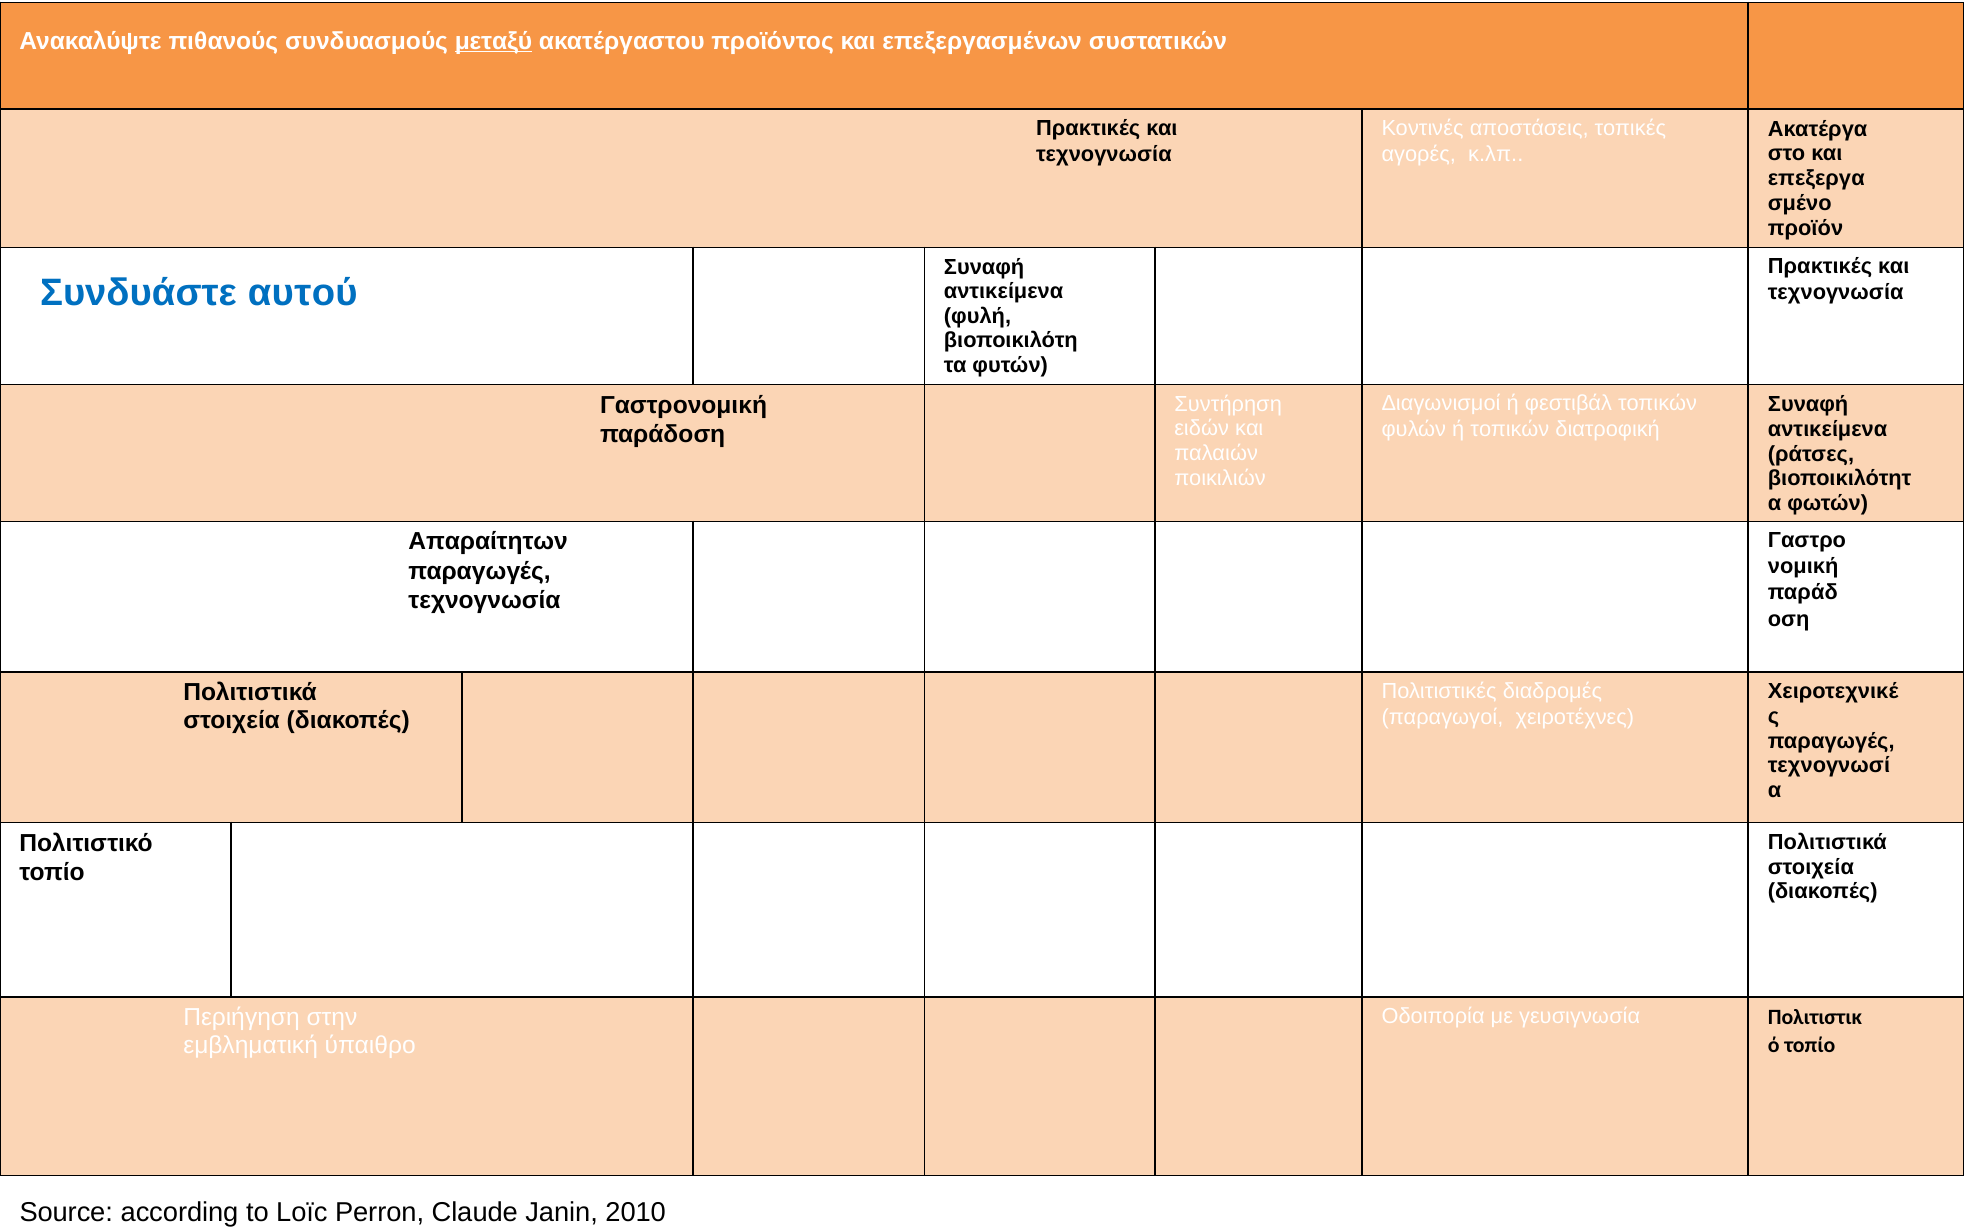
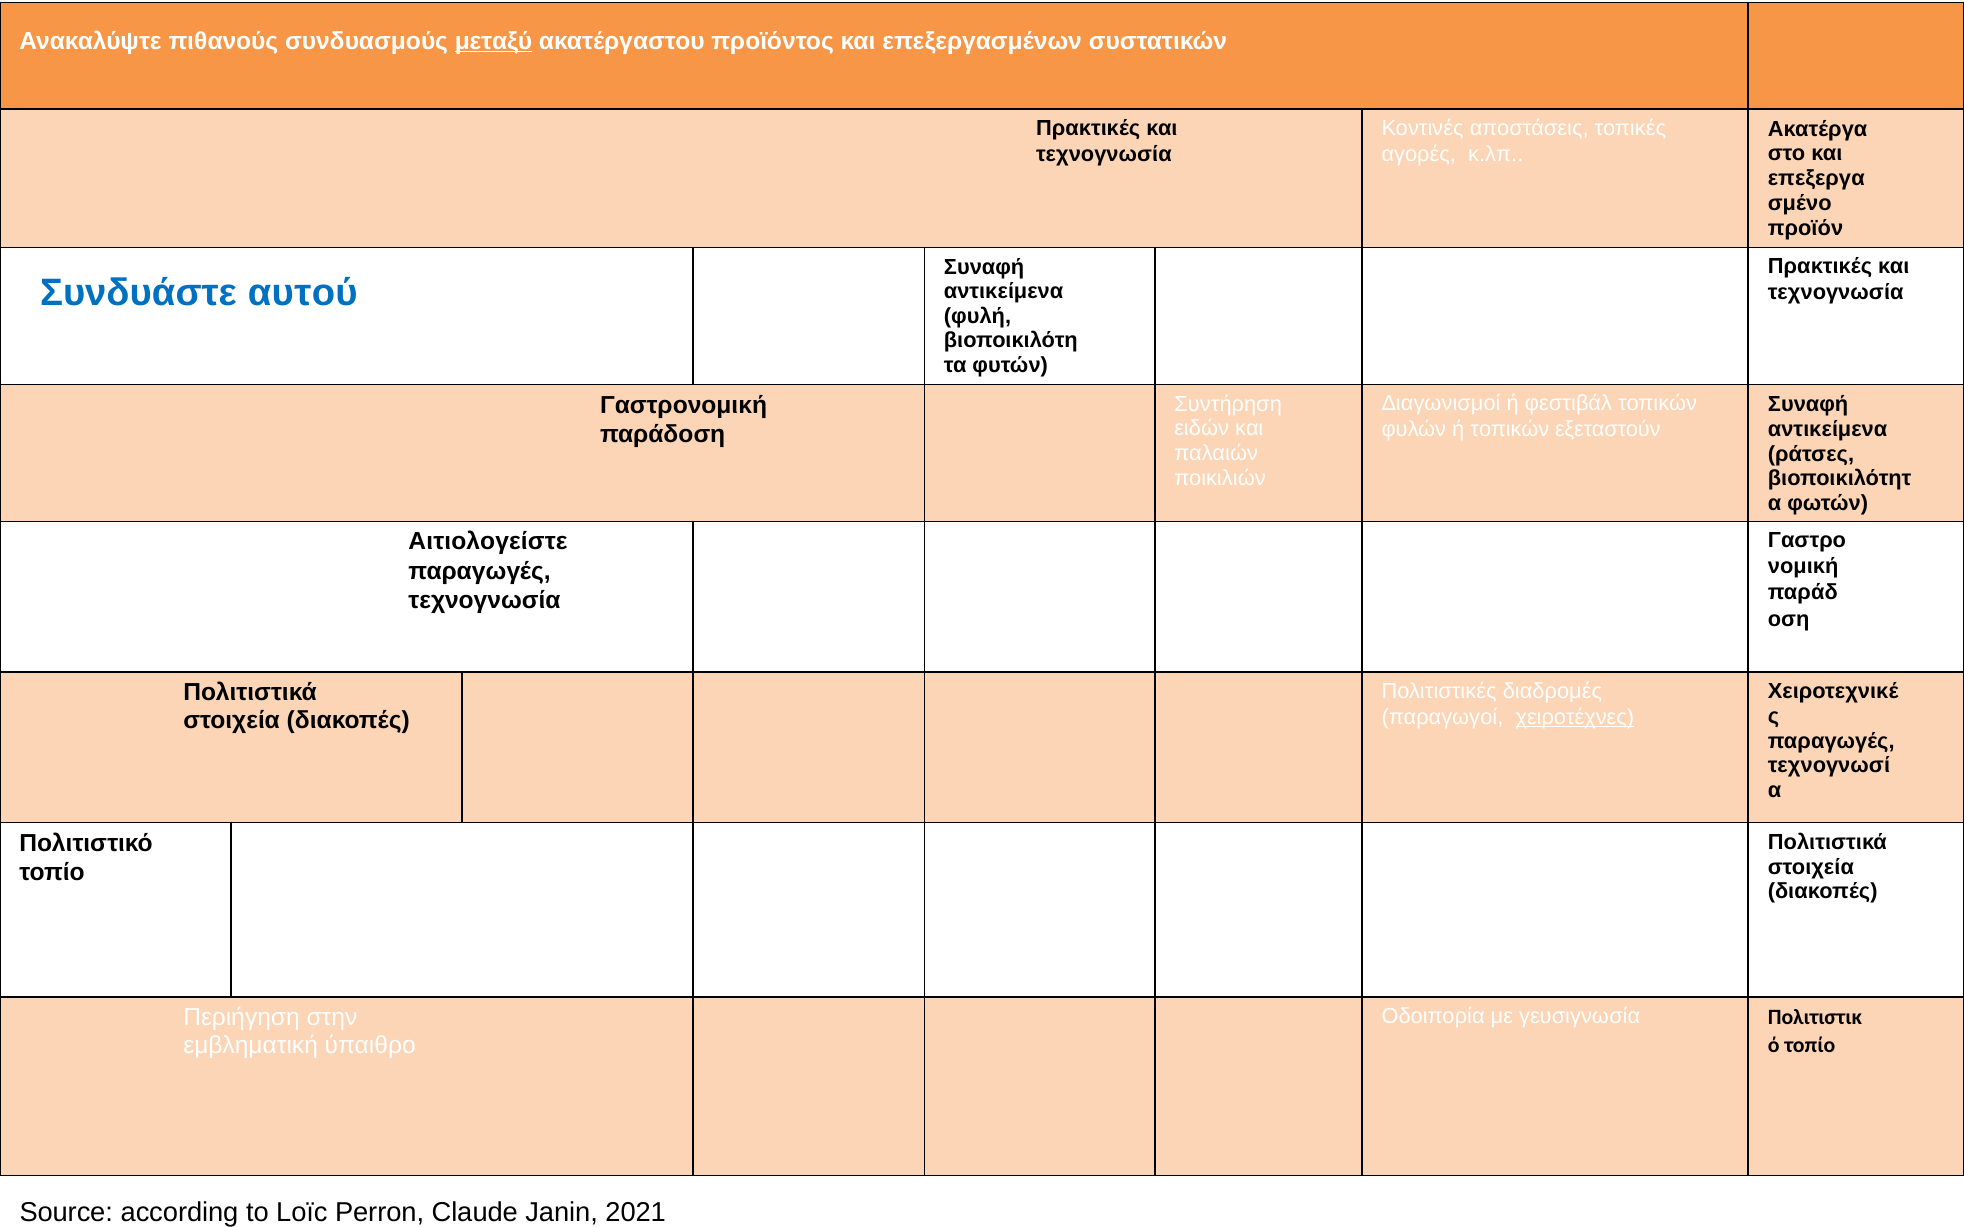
διατροφική: διατροφική -> εξεταστούν
Απαραίτητων: Απαραίτητων -> Αιτιολογείστε
χειροτέχνες underline: none -> present
2010: 2010 -> 2021
